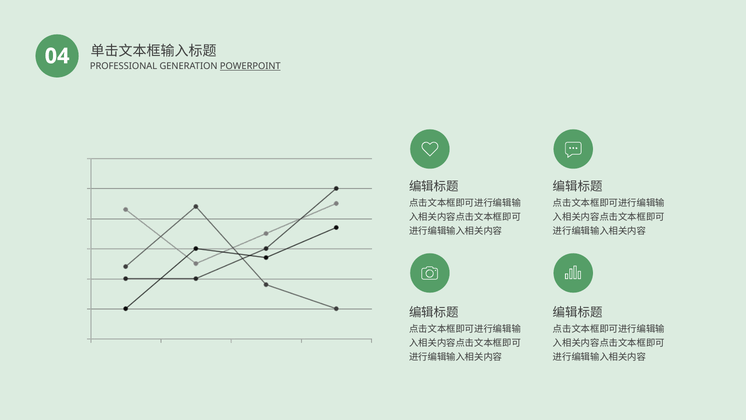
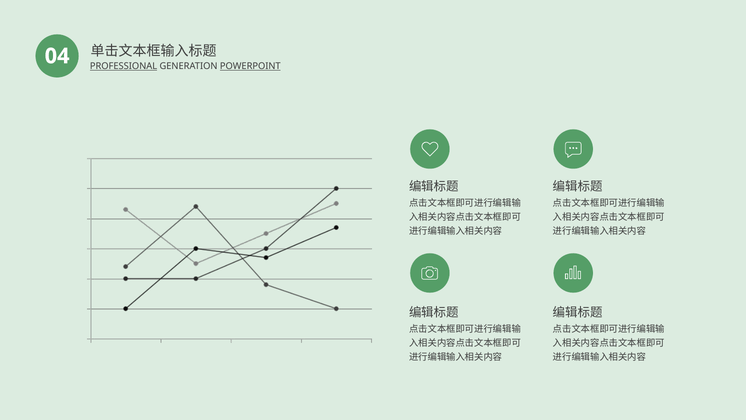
PROFESSIONAL underline: none -> present
